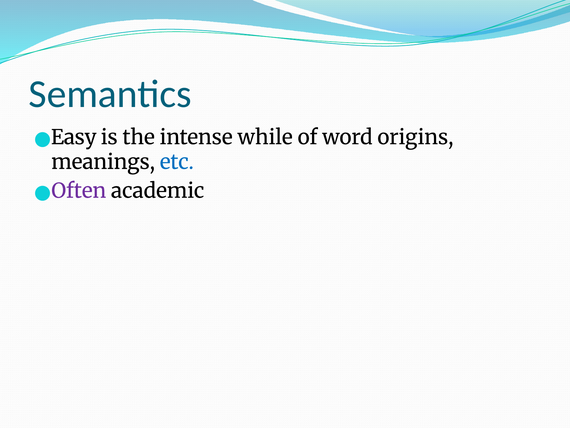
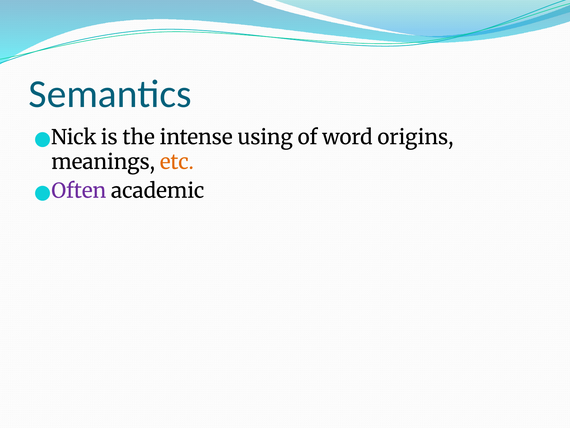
Easy: Easy -> Nick
while: while -> using
etc colour: blue -> orange
